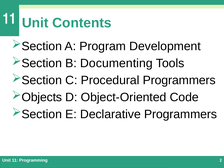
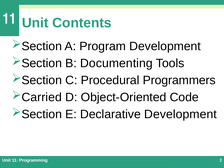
Objects: Objects -> Carried
Declarative Programmers: Programmers -> Development
